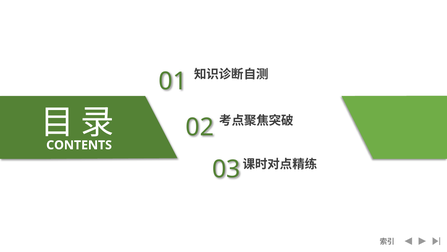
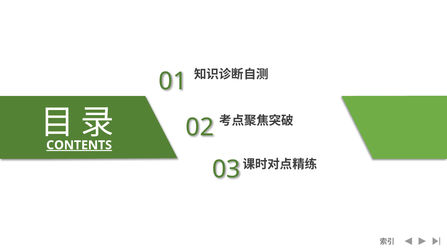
CONTENTS underline: none -> present
